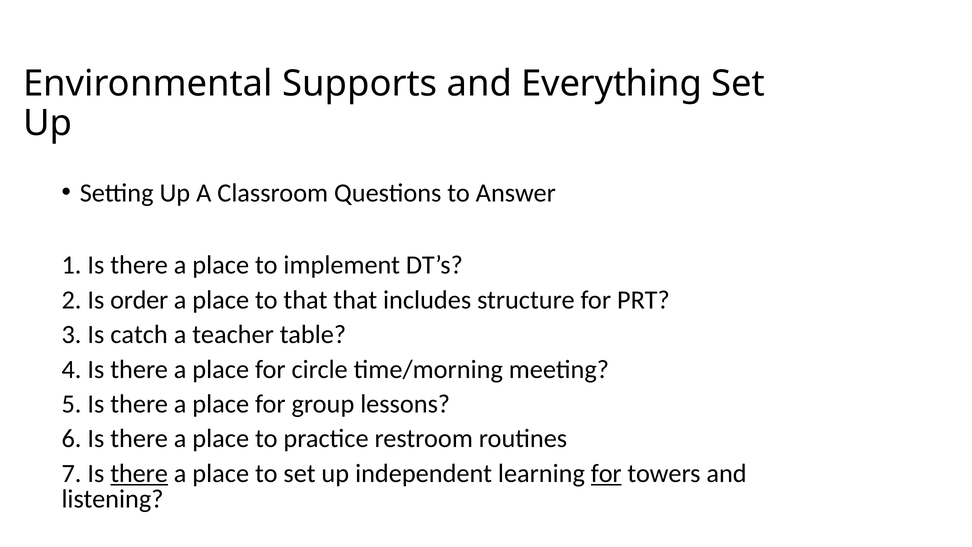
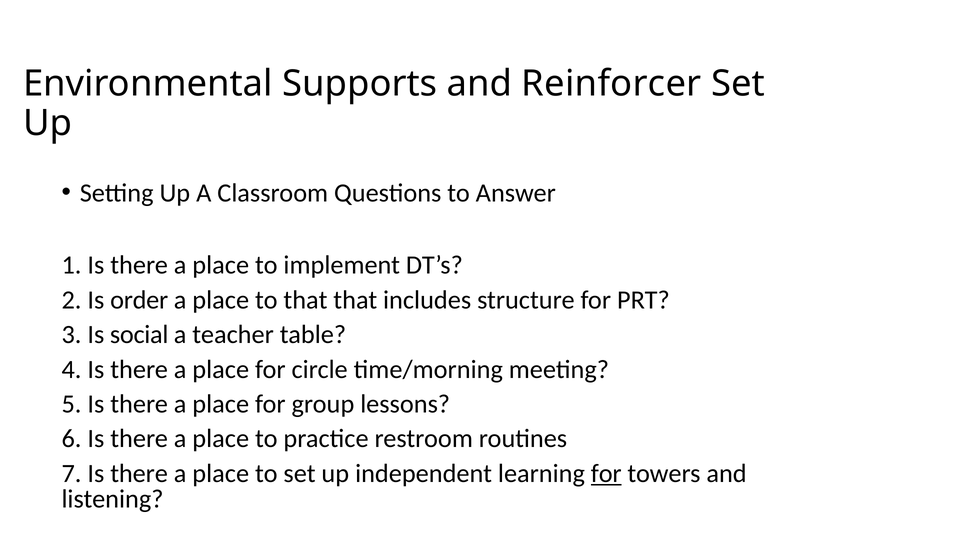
Everything: Everything -> Reinforcer
catch: catch -> social
there at (139, 473) underline: present -> none
